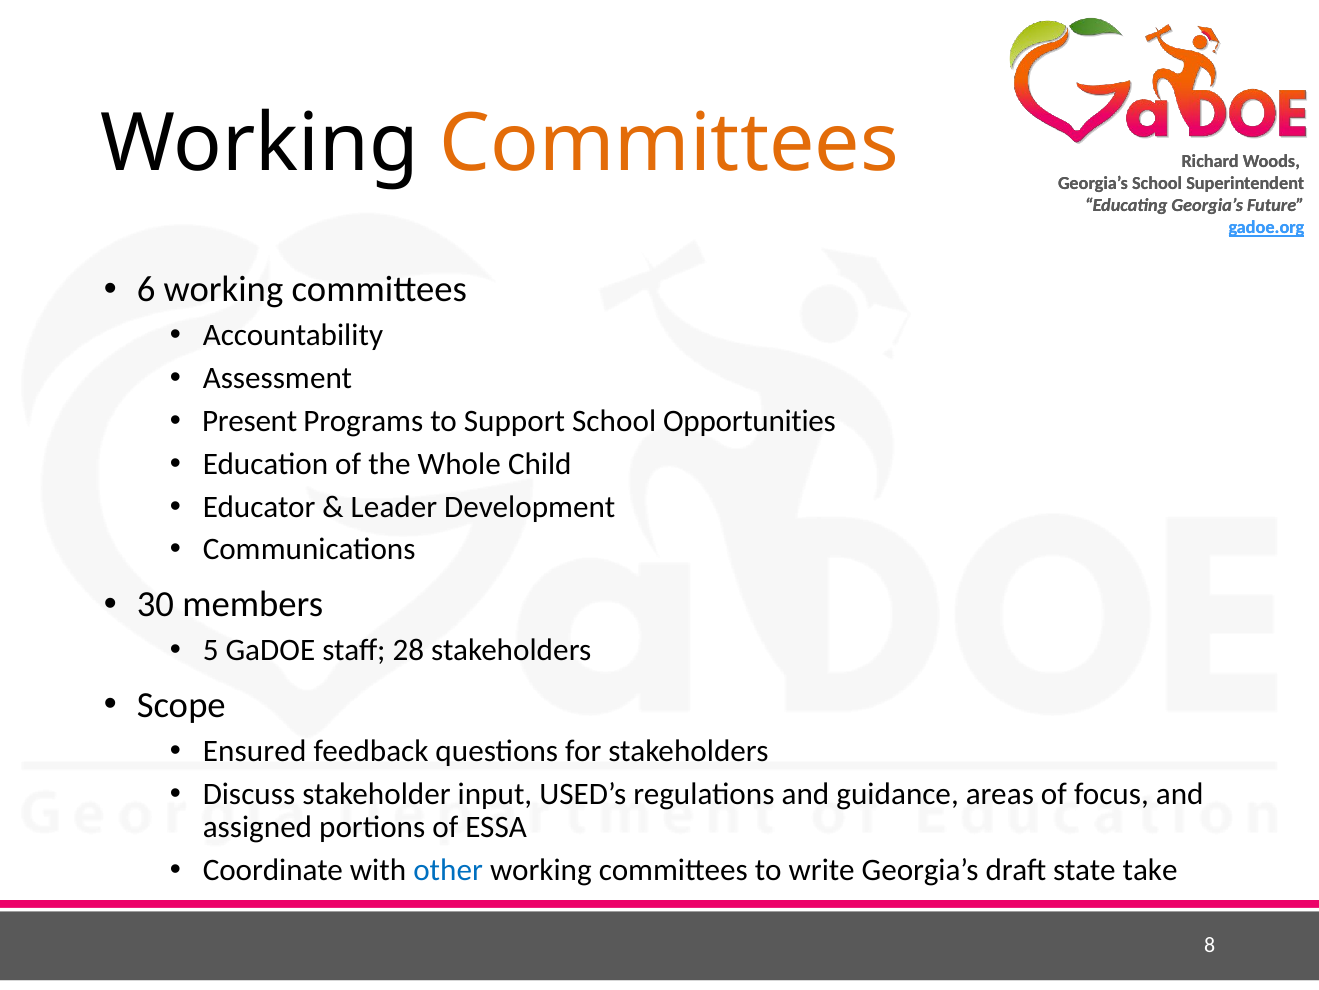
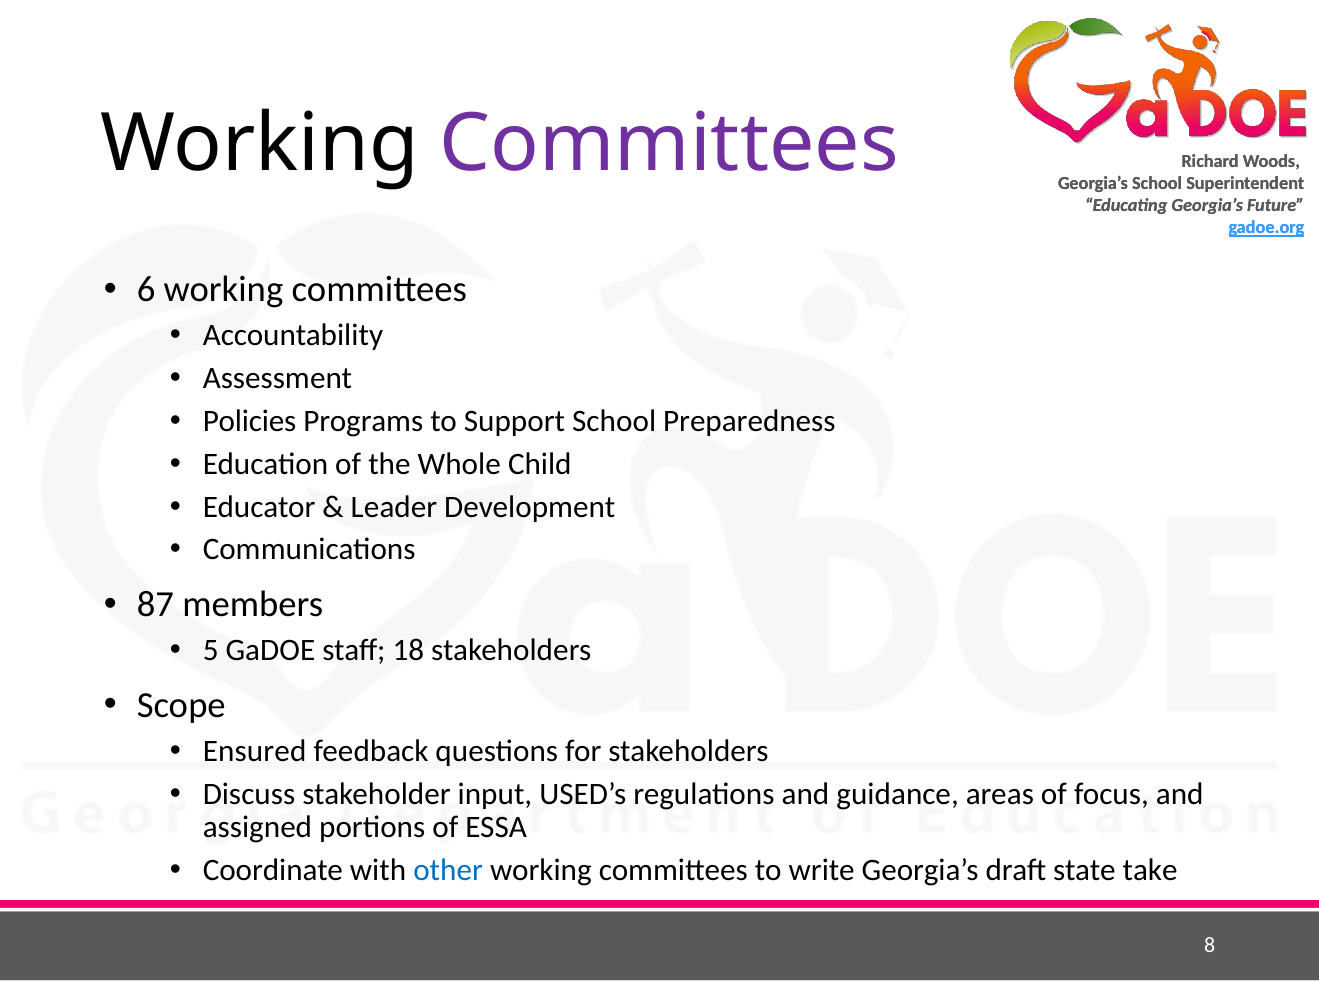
Committees at (669, 143) colour: orange -> purple
Present: Present -> Policies
Opportunities: Opportunities -> Preparedness
30: 30 -> 87
28: 28 -> 18
